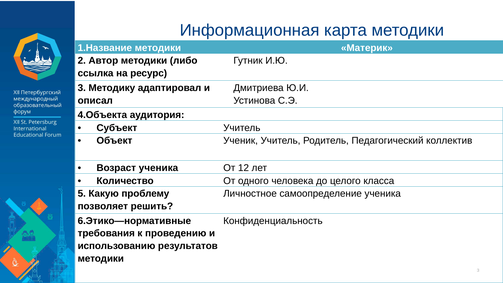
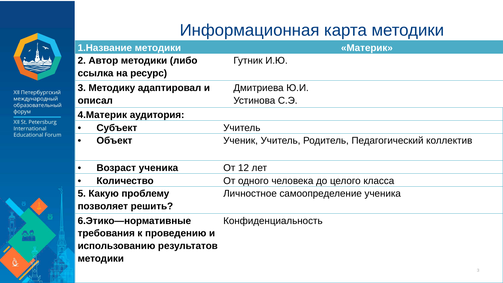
4.Объекта: 4.Объекта -> 4.Материк
